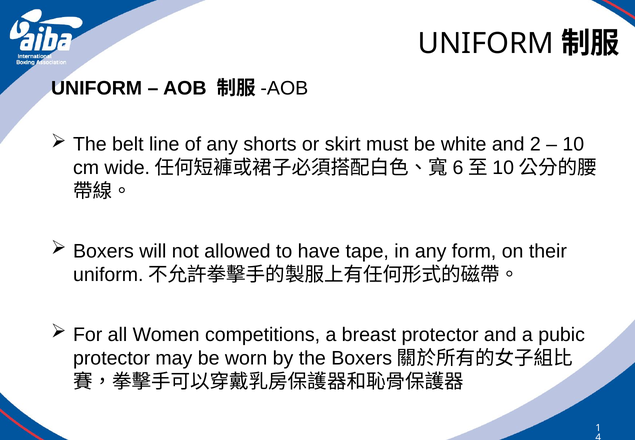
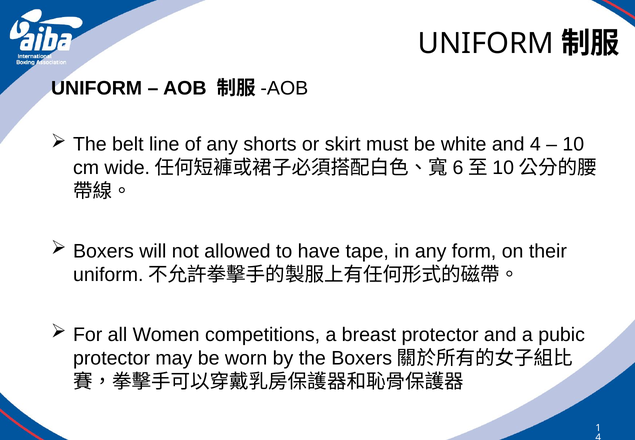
and 2: 2 -> 4
